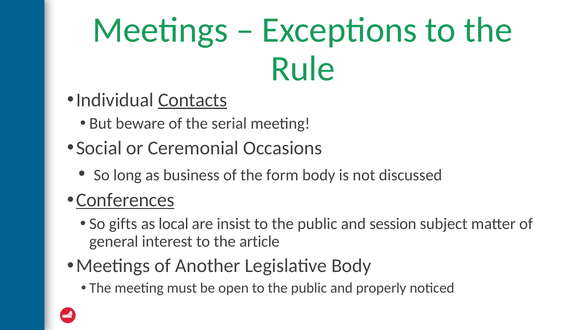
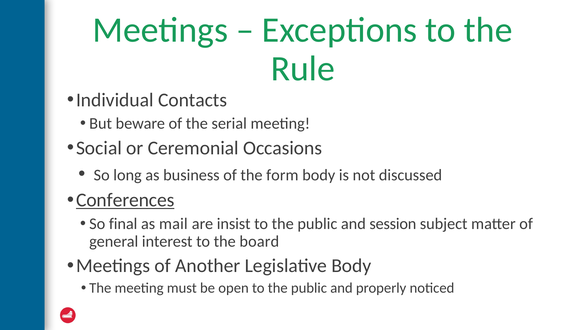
Contacts underline: present -> none
gifts: gifts -> final
local: local -> mail
article: article -> board
